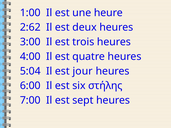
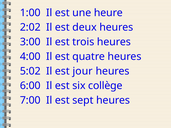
2:62: 2:62 -> 2:02
5:04: 5:04 -> 5:02
στήλης: στήλης -> collège
